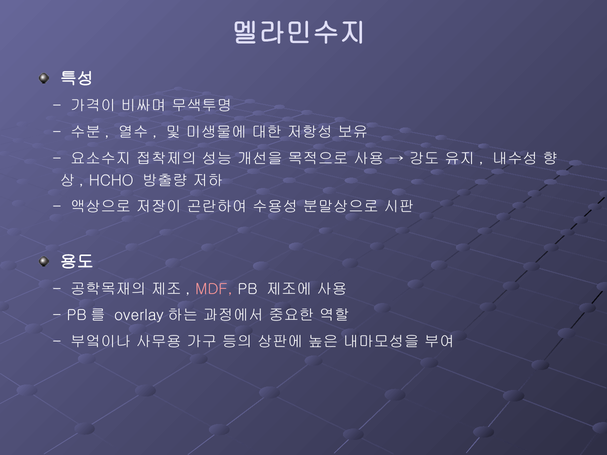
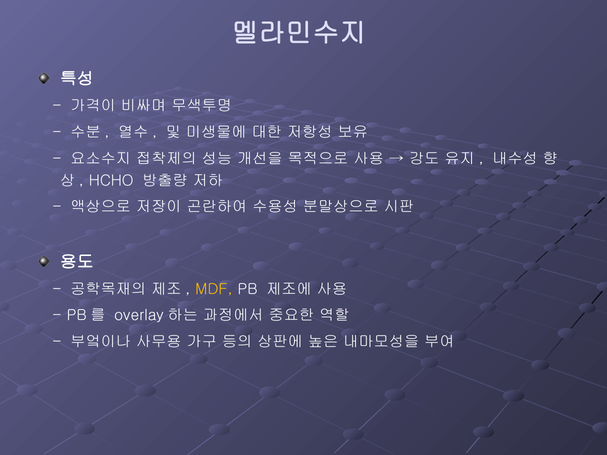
MDF colour: pink -> yellow
